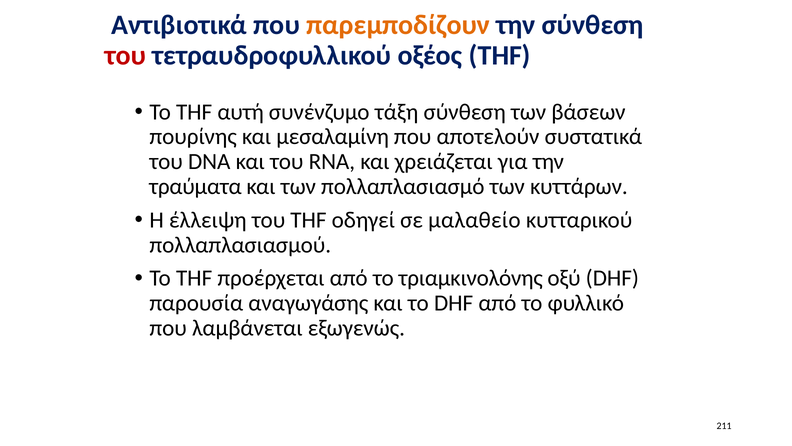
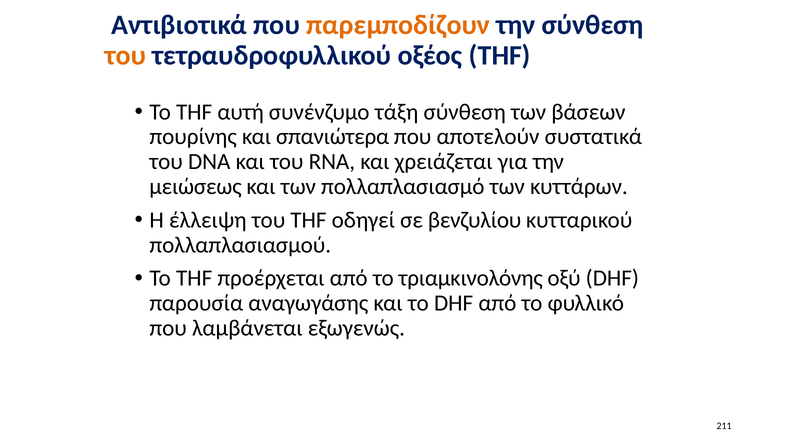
του at (126, 55) colour: red -> orange
μεσαλαμίνη: μεσαλαμίνη -> σπανιώτερα
τραύματα: τραύματα -> μειώσεως
μαλαθείο: μαλαθείο -> βενζυλίου
